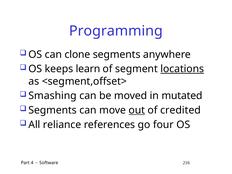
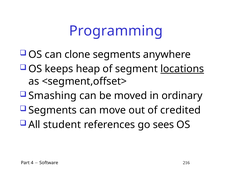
learn: learn -> heap
mutated: mutated -> ordinary
out underline: present -> none
reliance: reliance -> student
four: four -> sees
